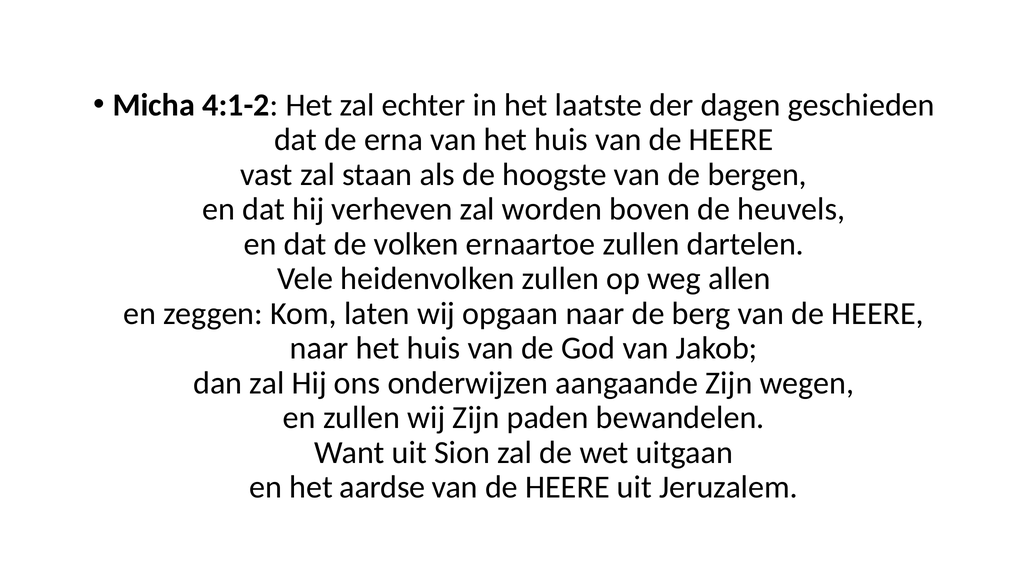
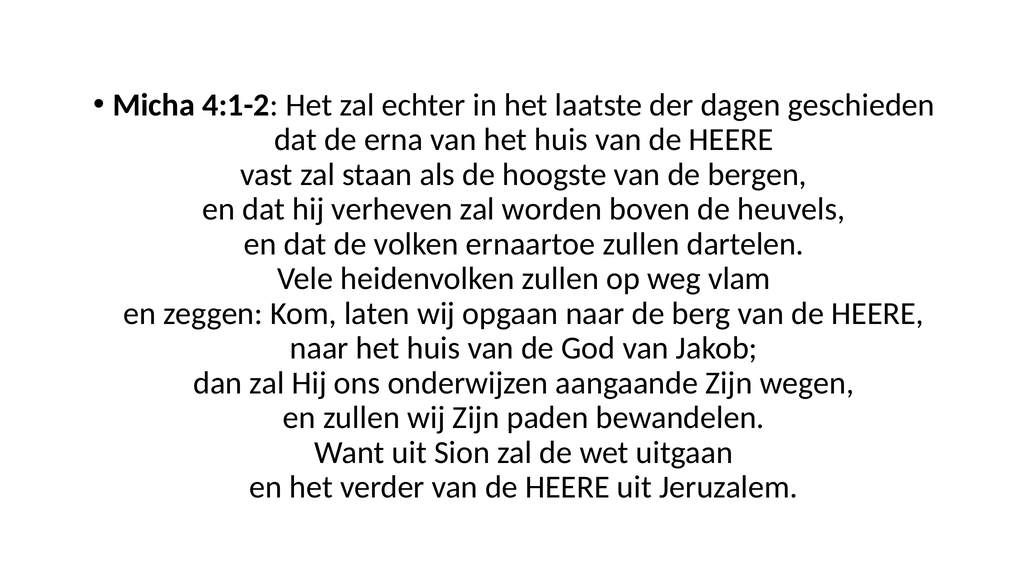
allen: allen -> vlam
aardse: aardse -> verder
